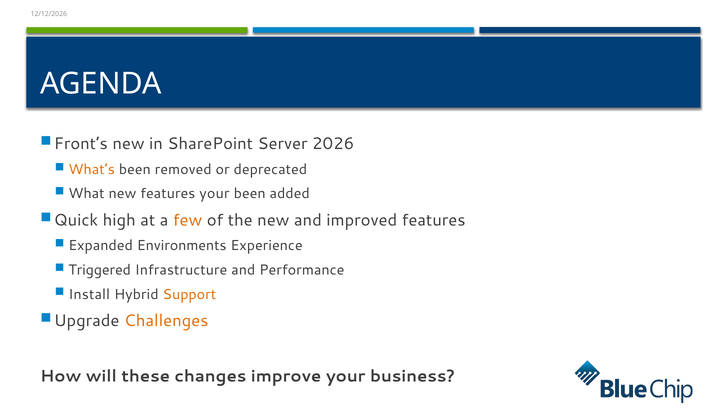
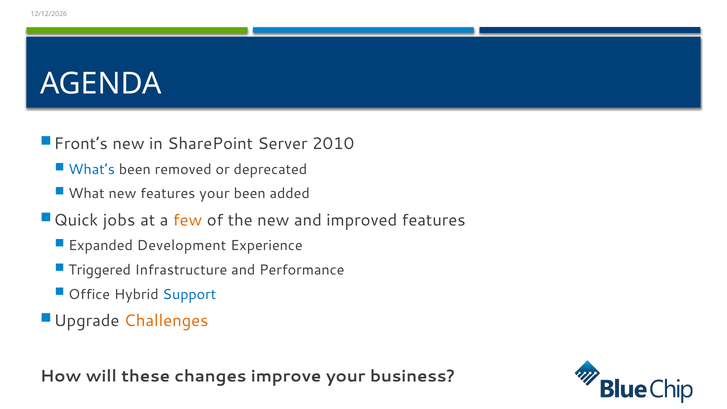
2026: 2026 -> 2010
What’s colour: orange -> blue
high: high -> jobs
Environments: Environments -> Development
Install: Install -> Office
Support colour: orange -> blue
